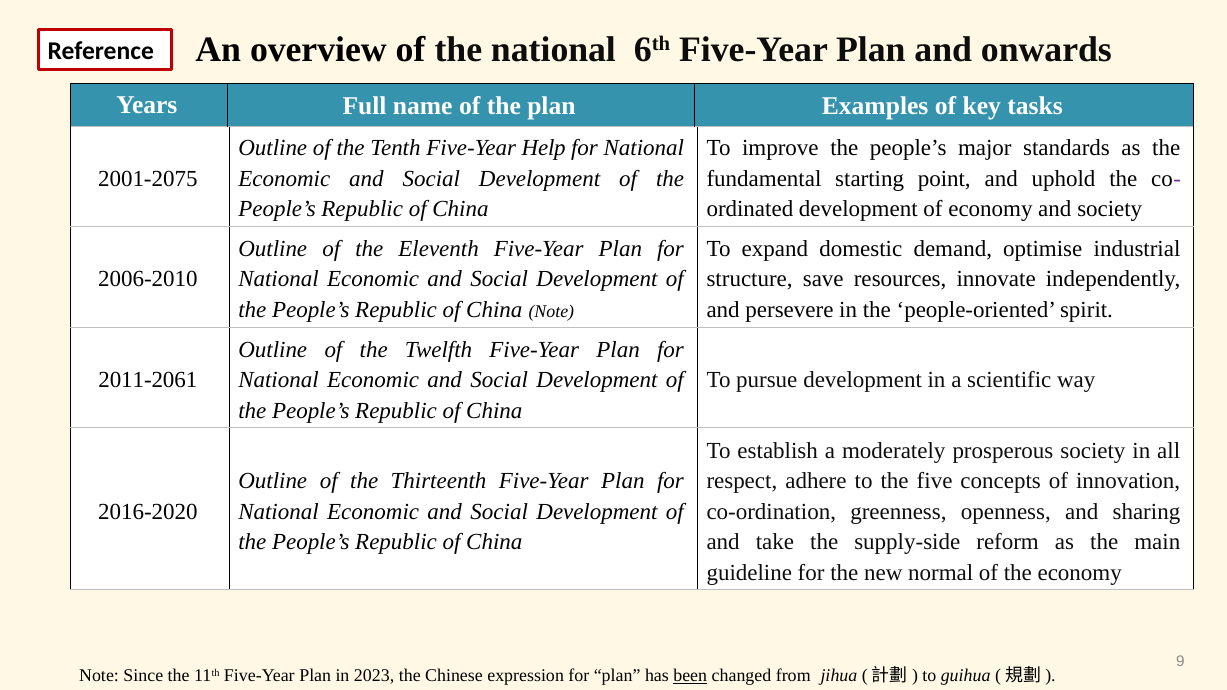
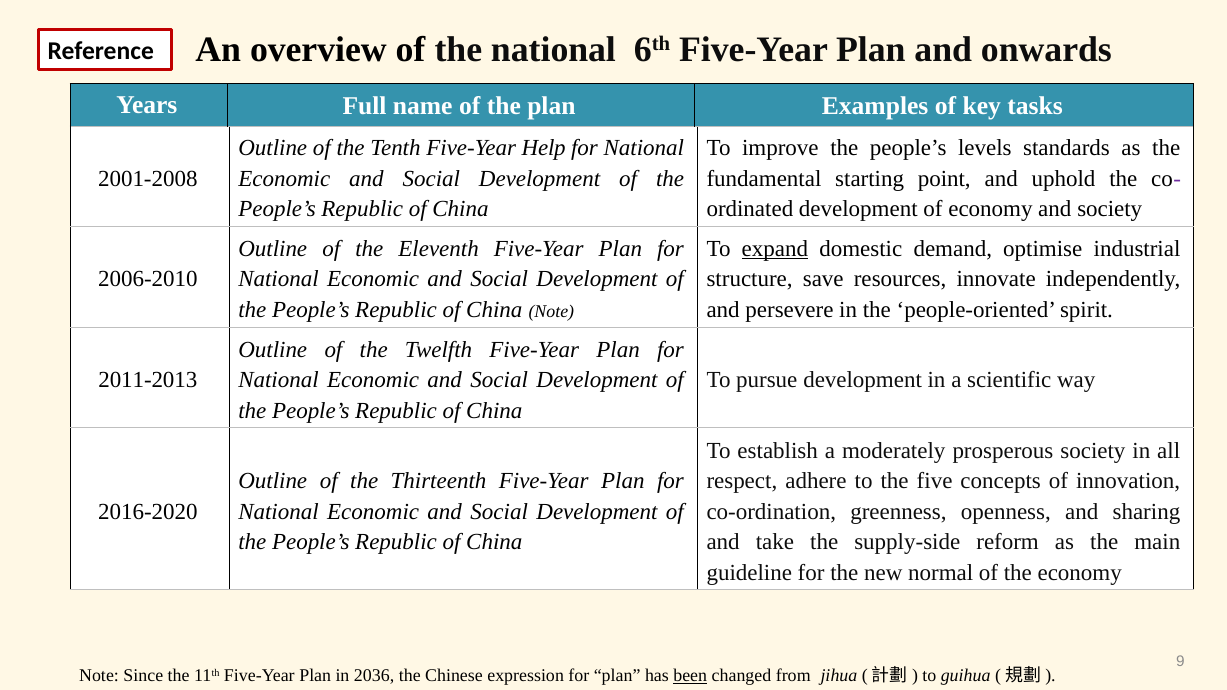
major: major -> levels
2001-2075: 2001-2075 -> 2001-2008
expand underline: none -> present
2011-2061: 2011-2061 -> 2011-2013
2023: 2023 -> 2036
